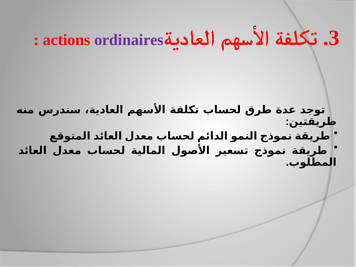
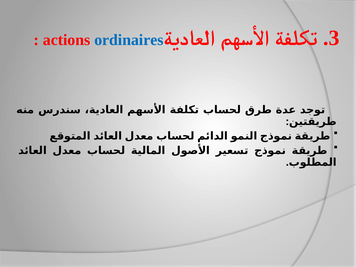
ordinaires colour: purple -> blue
